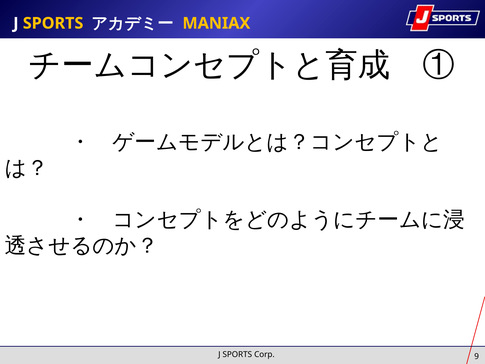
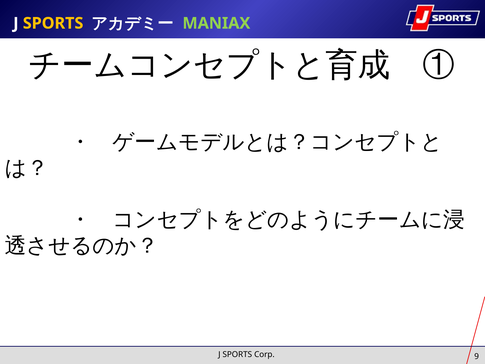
MANIAX colour: yellow -> light green
